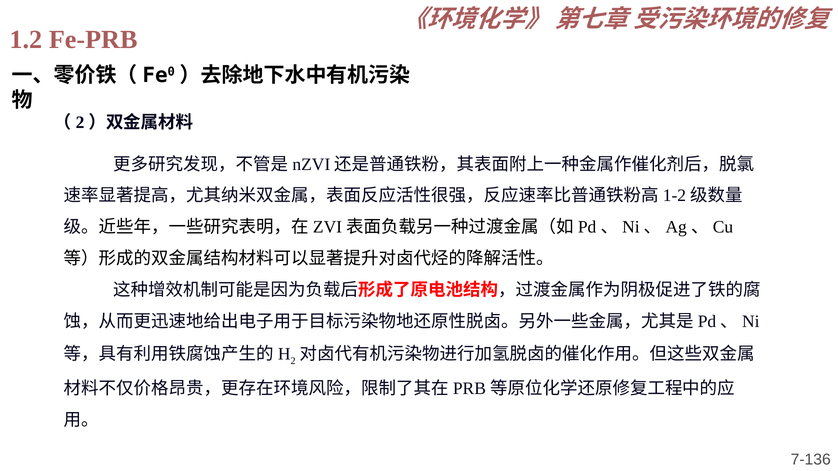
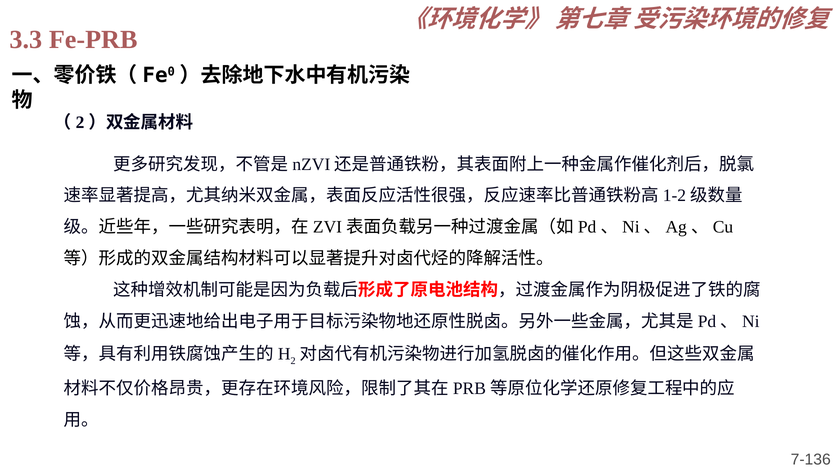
1.2: 1.2 -> 3.3
